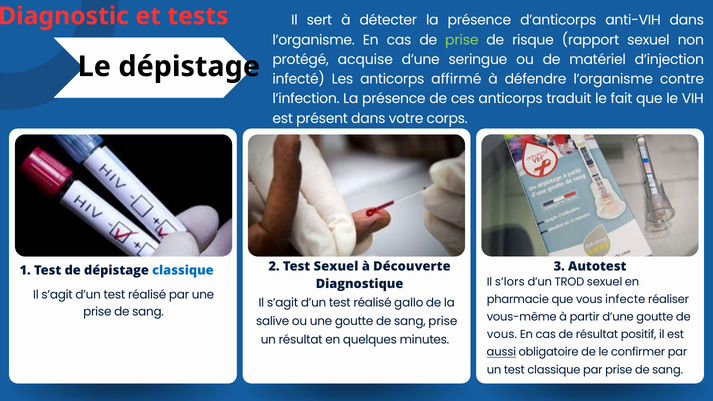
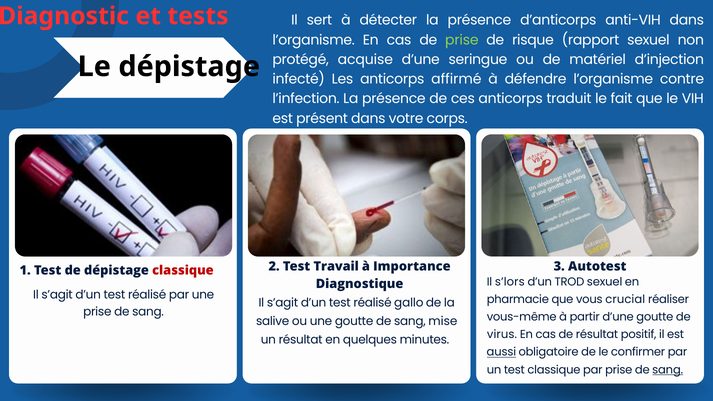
classique at (183, 270) colour: blue -> red
Test Sexuel: Sexuel -> Travail
Découverte: Découverte -> Importance
infecte: infecte -> crucial
sang prise: prise -> mise
vous at (502, 335): vous -> virus
sang at (668, 370) underline: none -> present
